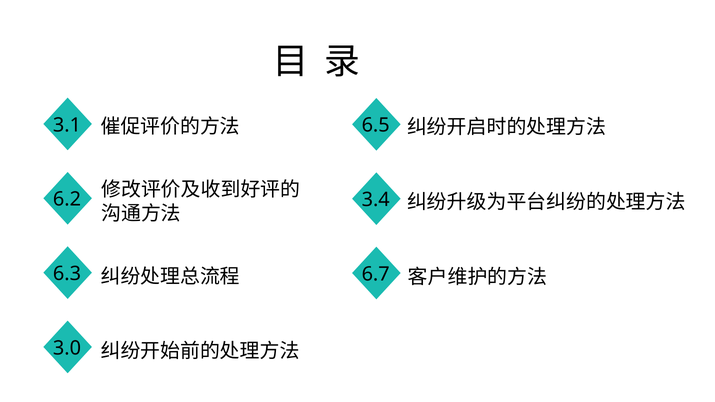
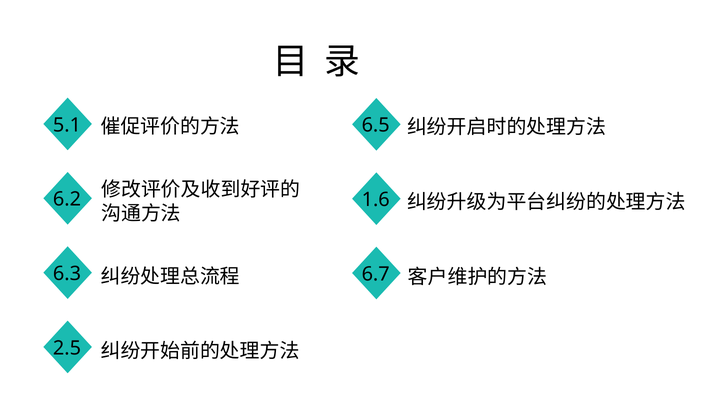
3.1: 3.1 -> 5.1
3.4: 3.4 -> 1.6
3.0: 3.0 -> 2.5
